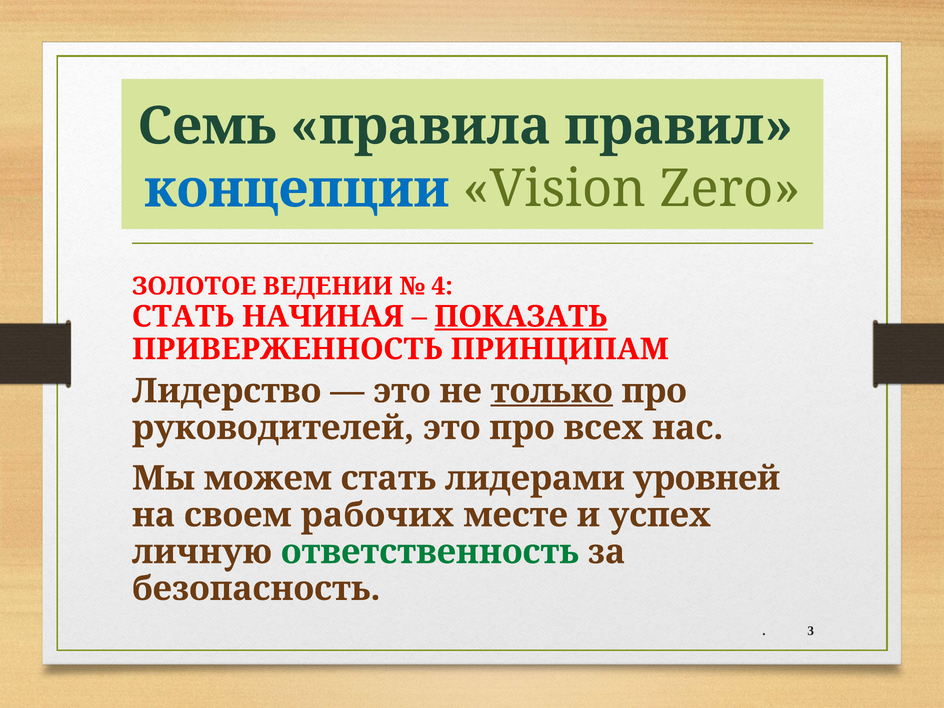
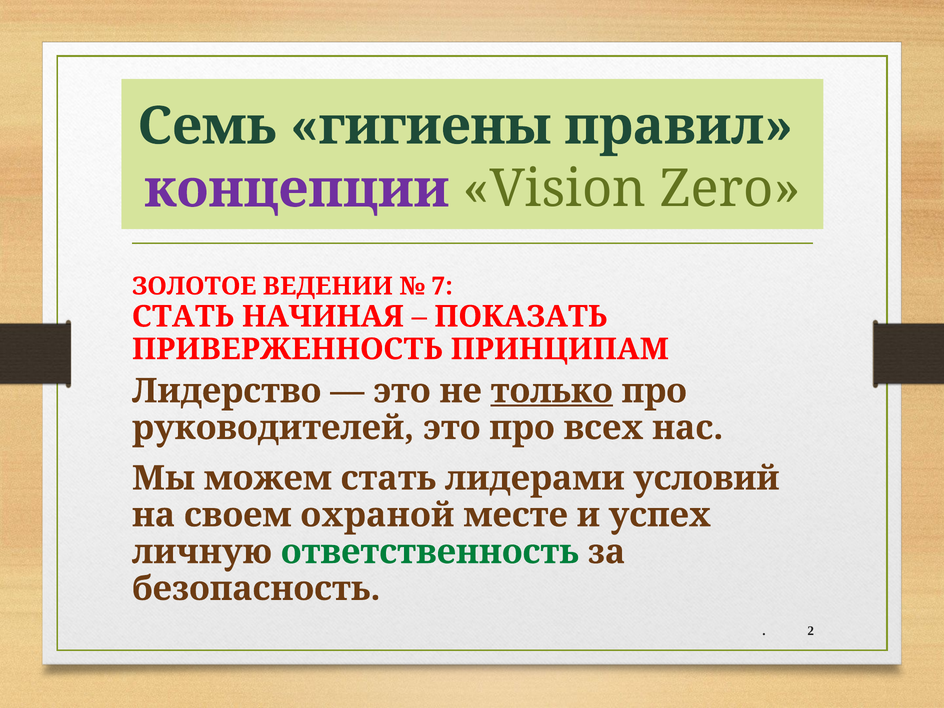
правила: правила -> гигиены
концепции colour: blue -> purple
4: 4 -> 7
ПОКАЗАТЬ underline: present -> none
уровней: уровней -> условий
рабочих: рабочих -> охраной
3: 3 -> 2
